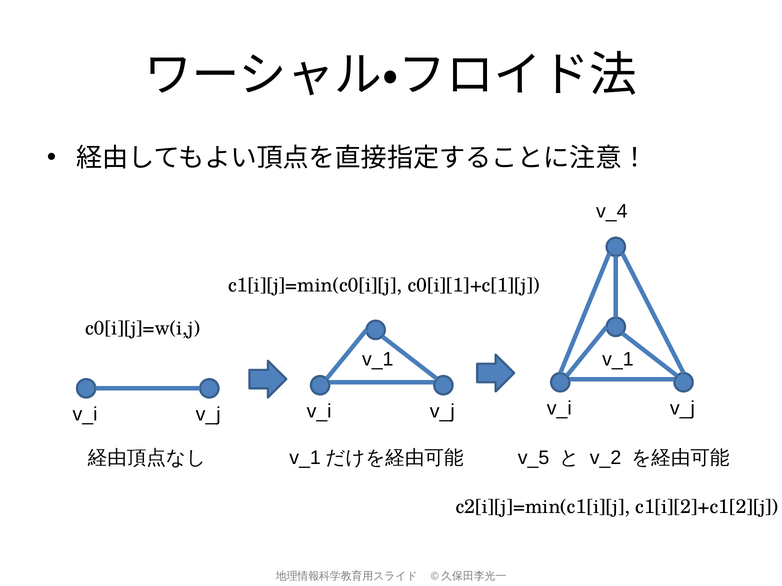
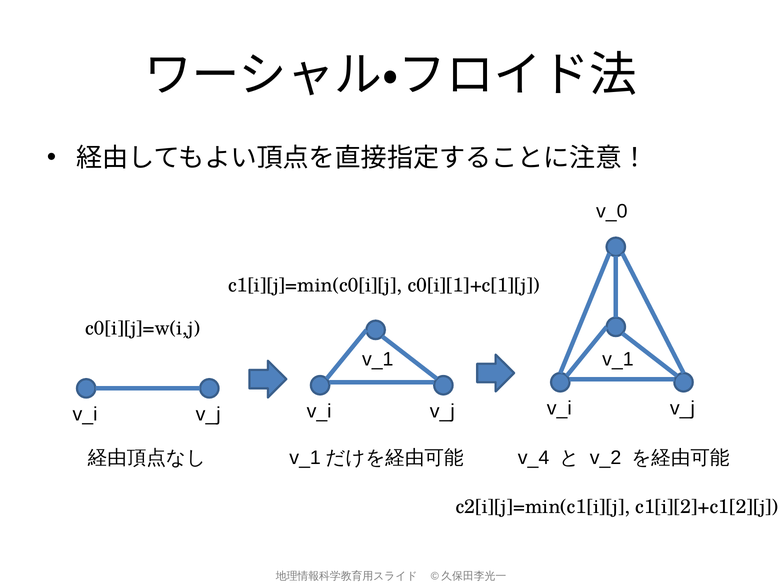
v_4: v_4 -> v_0
v_5: v_5 -> v_4
